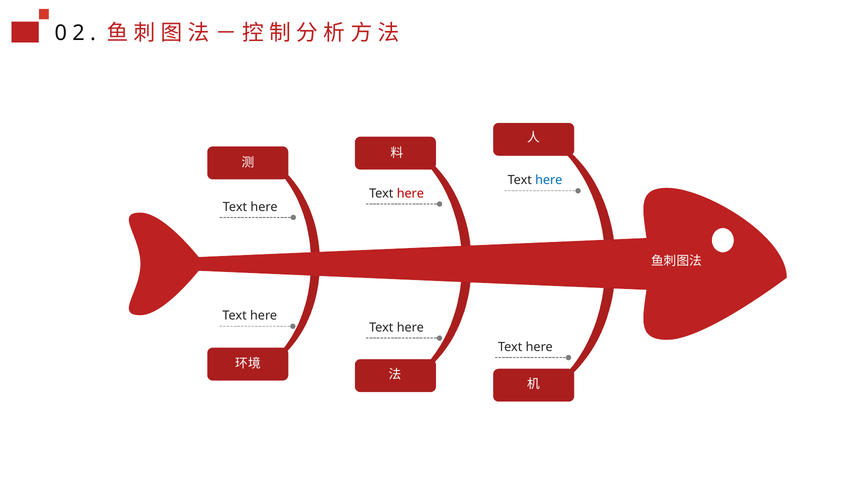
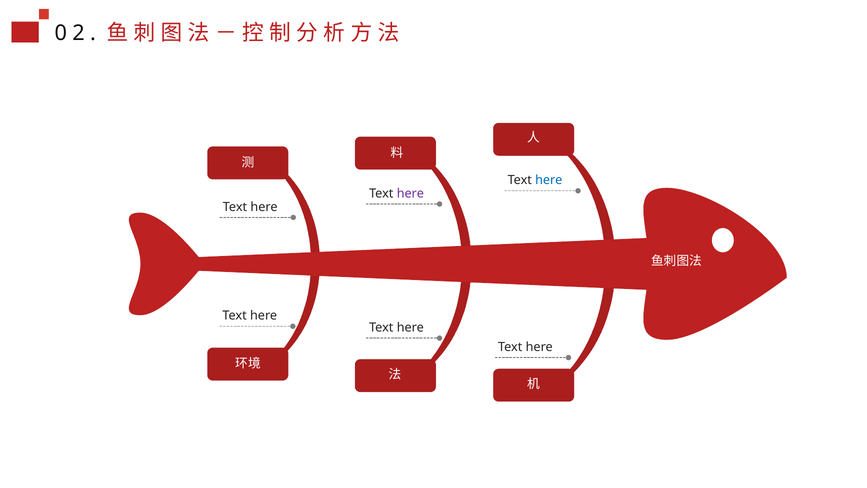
here at (410, 193) colour: red -> purple
